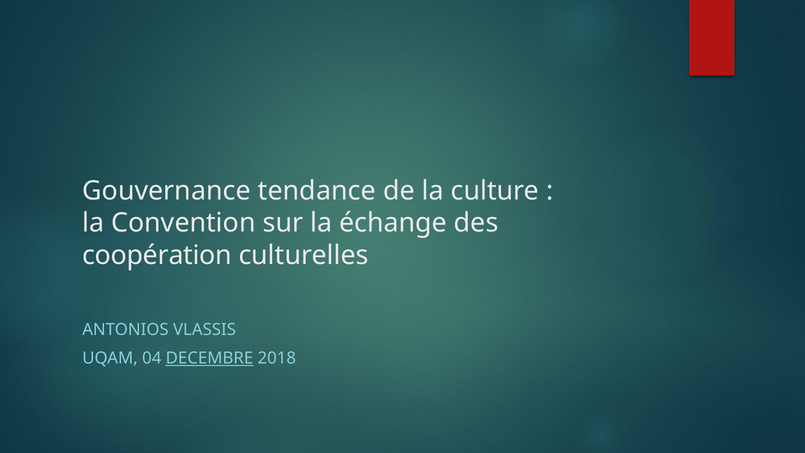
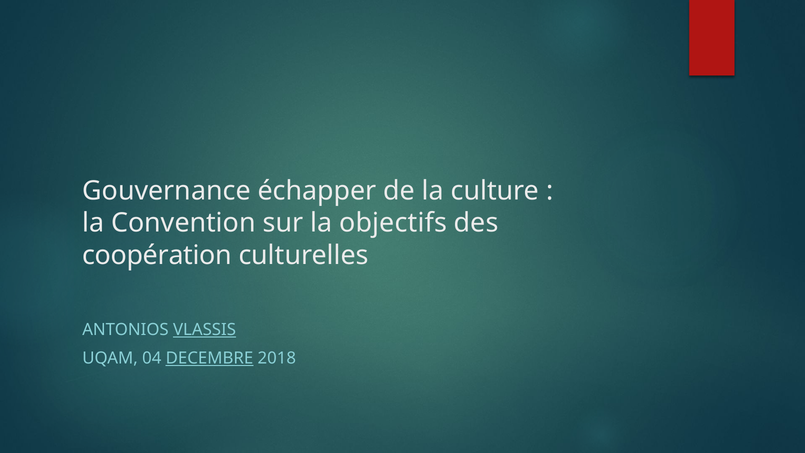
tendance: tendance -> échapper
échange: échange -> objectifs
VLASSIS underline: none -> present
